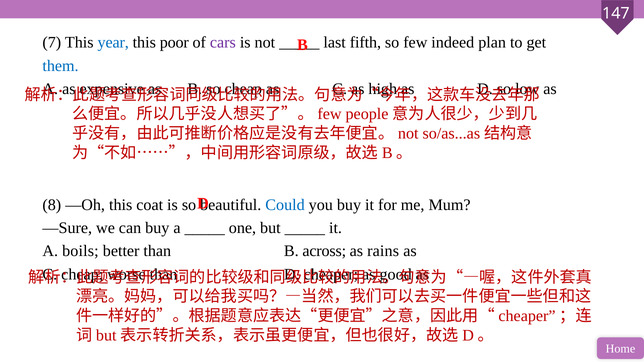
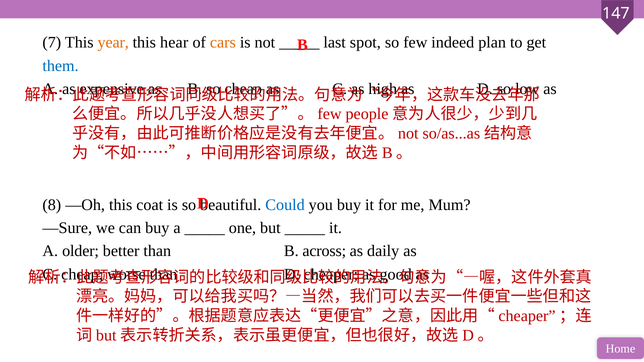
year colour: blue -> orange
poor: poor -> hear
cars colour: purple -> orange
fifth: fifth -> spot
boils: boils -> older
rains: rains -> daily
